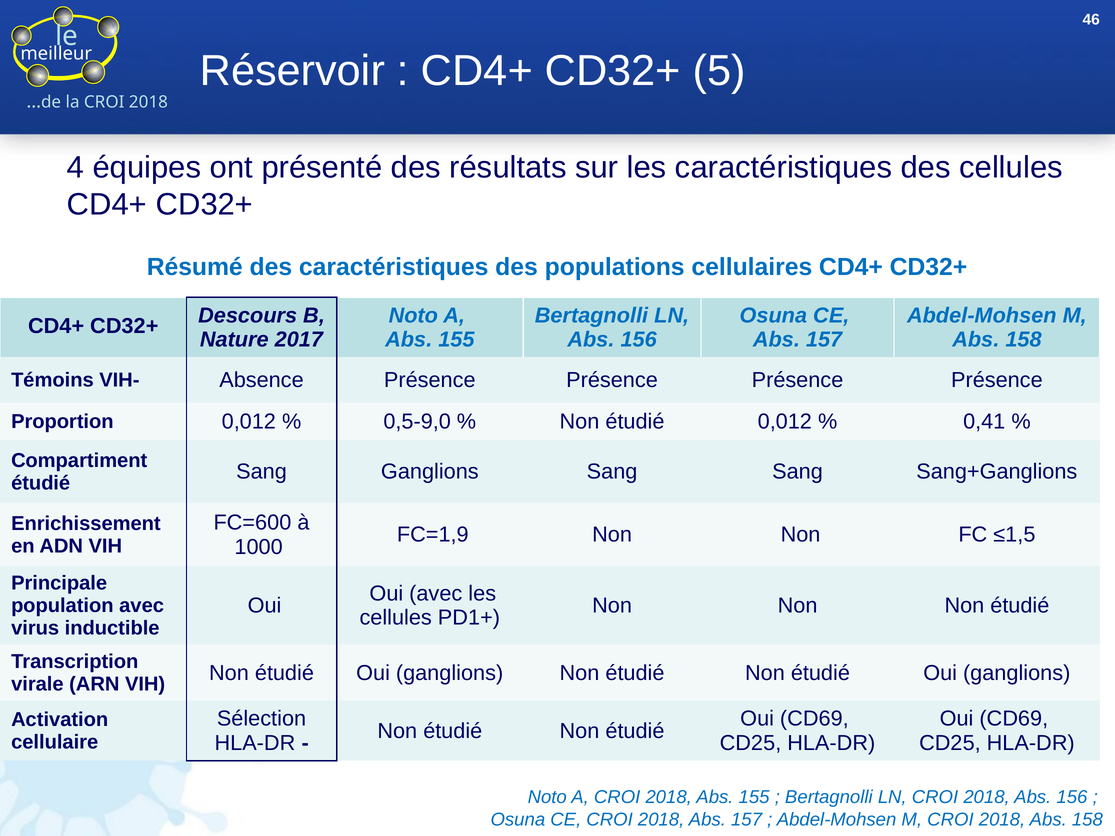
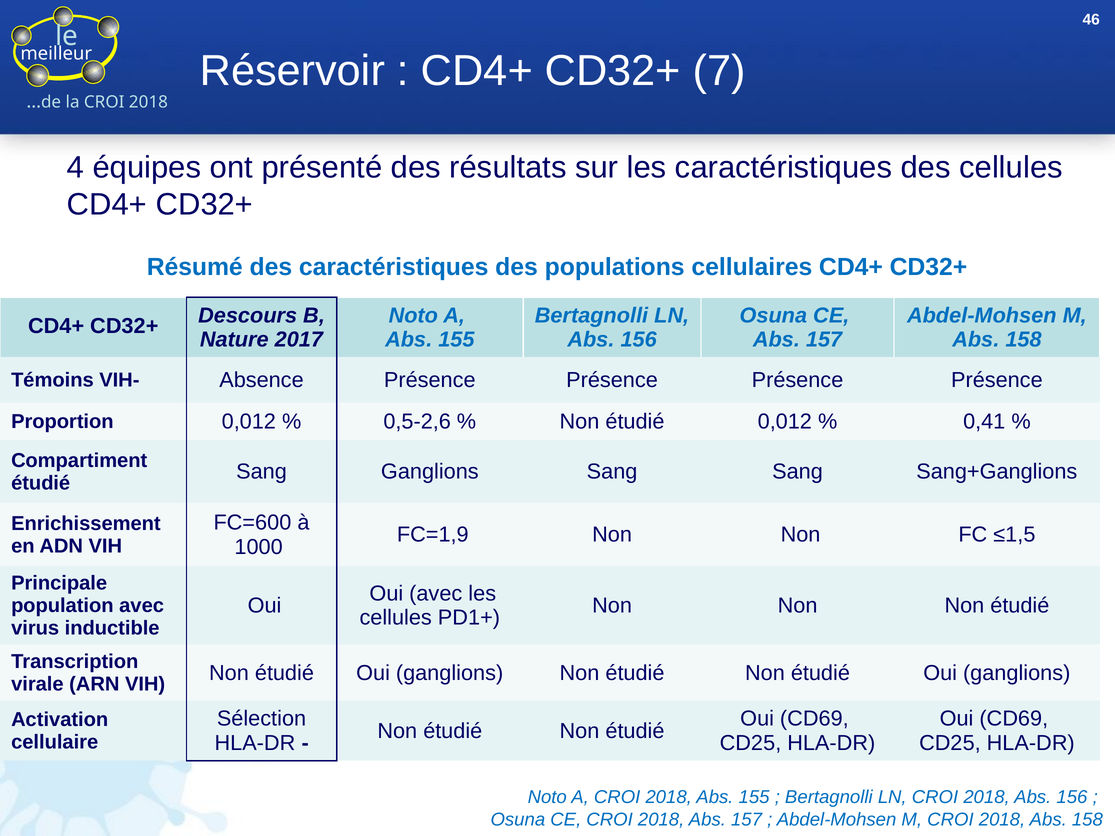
5: 5 -> 7
0,5-9,0: 0,5-9,0 -> 0,5-2,6
